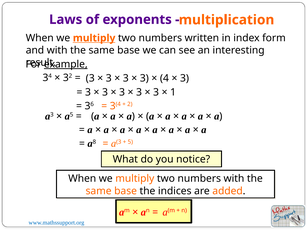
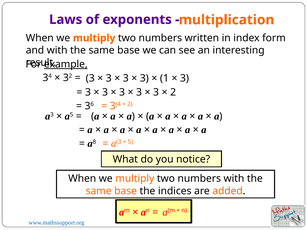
multiply at (94, 38) underline: present -> none
4: 4 -> 1
1 at (173, 92): 1 -> 2
